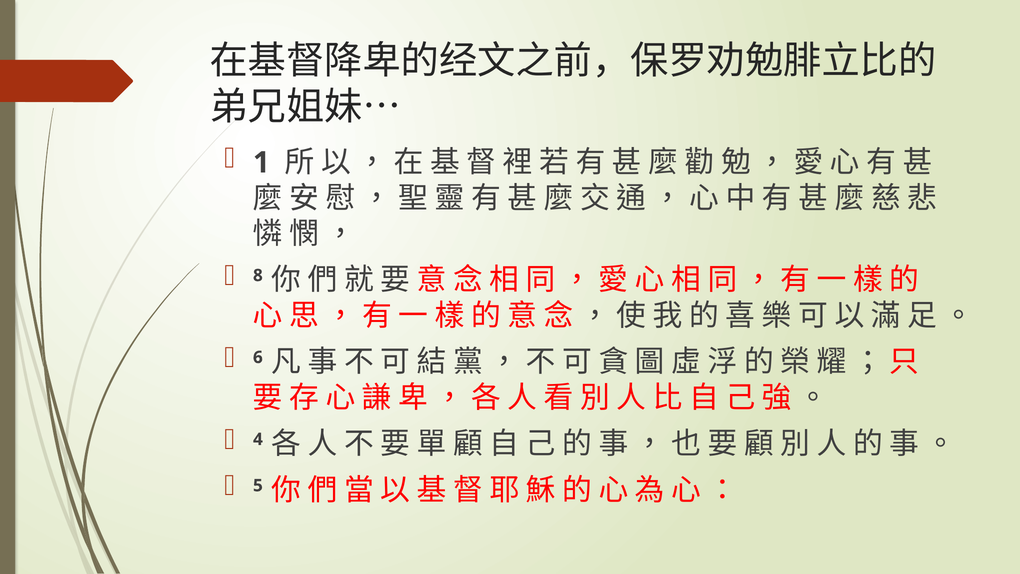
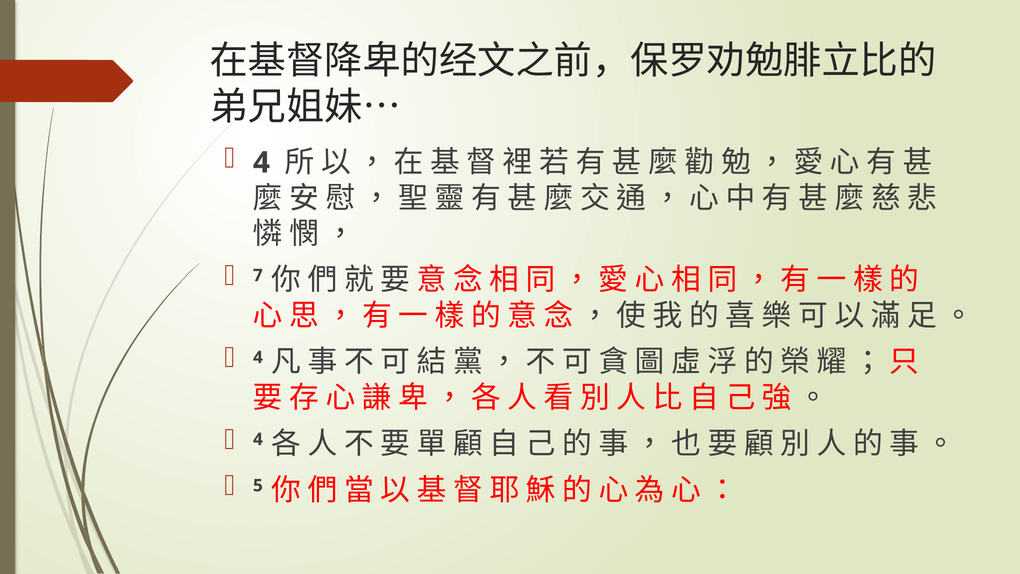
1 at (261, 163): 1 -> 4
8: 8 -> 7
6 at (258, 357): 6 -> 4
